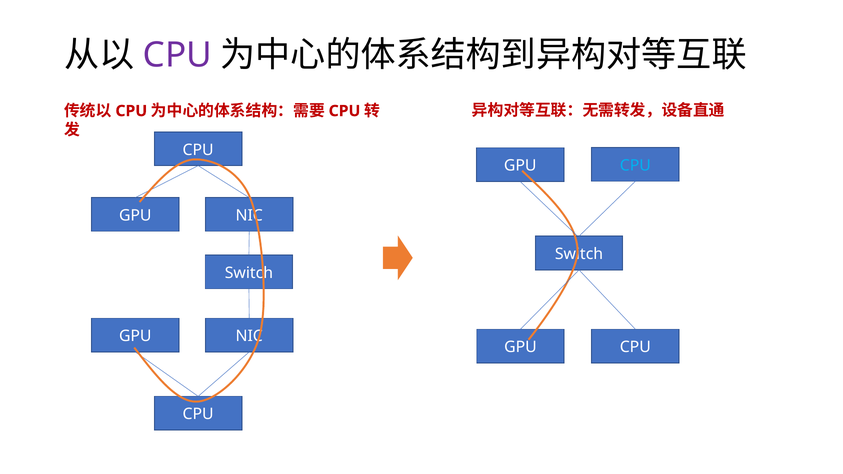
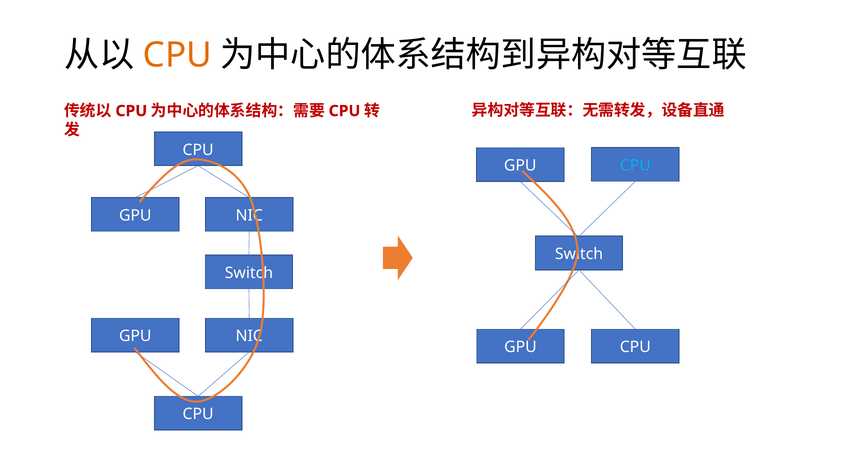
CPU at (177, 55) colour: purple -> orange
